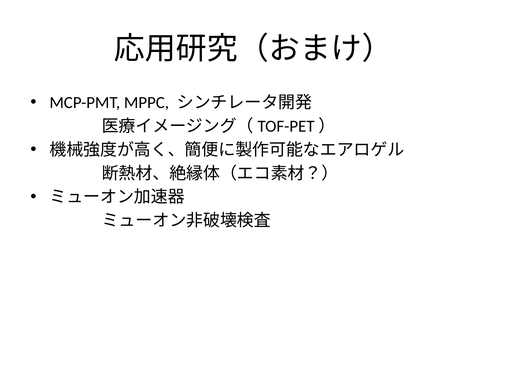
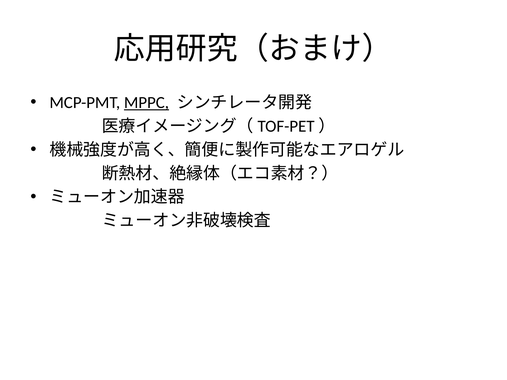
MPPC underline: none -> present
